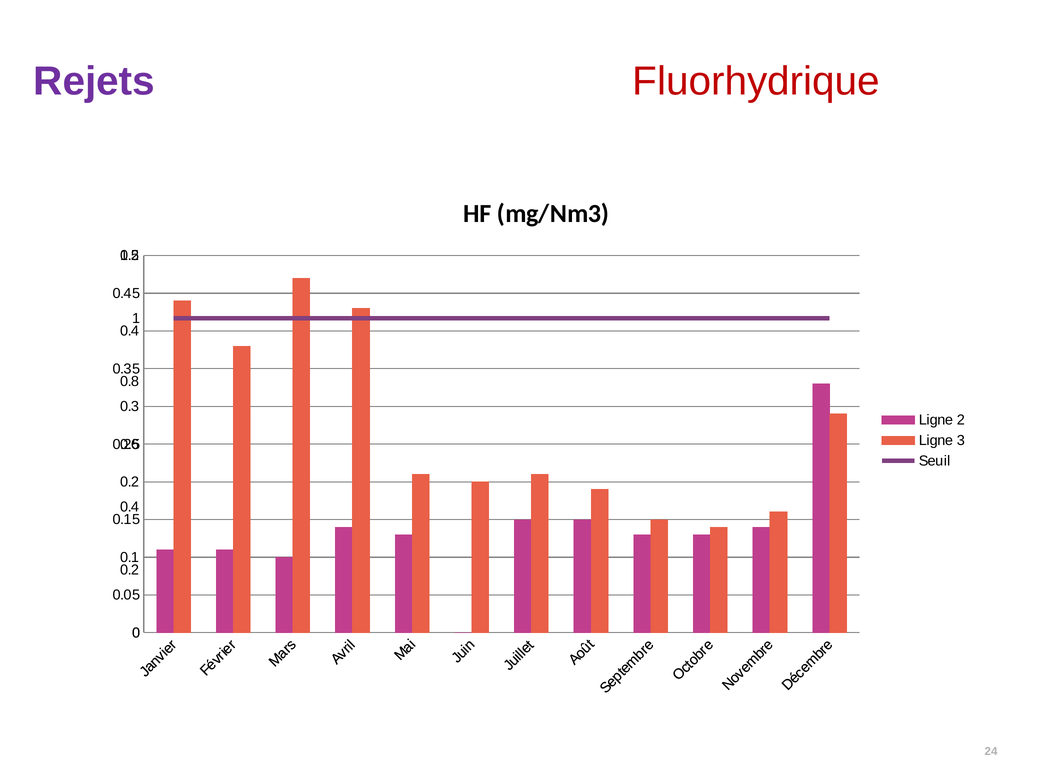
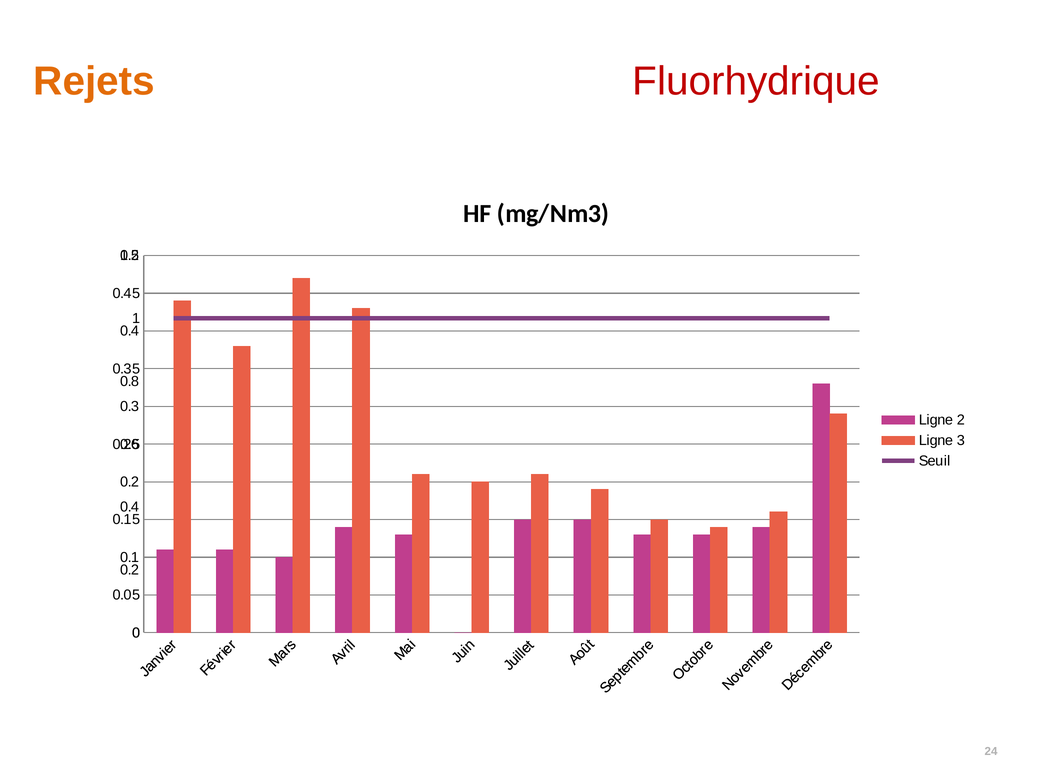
Rejets colour: purple -> orange
